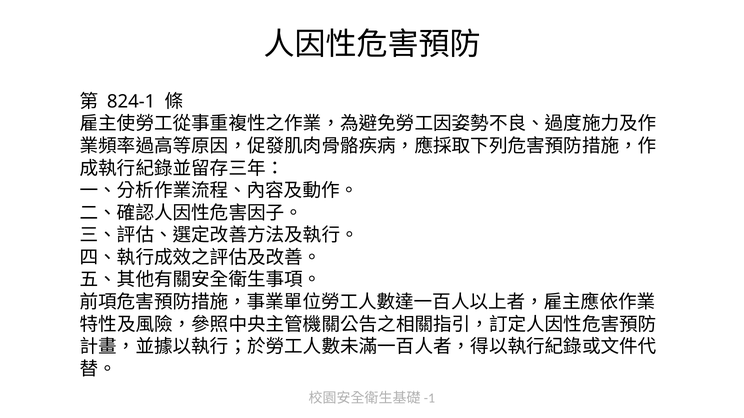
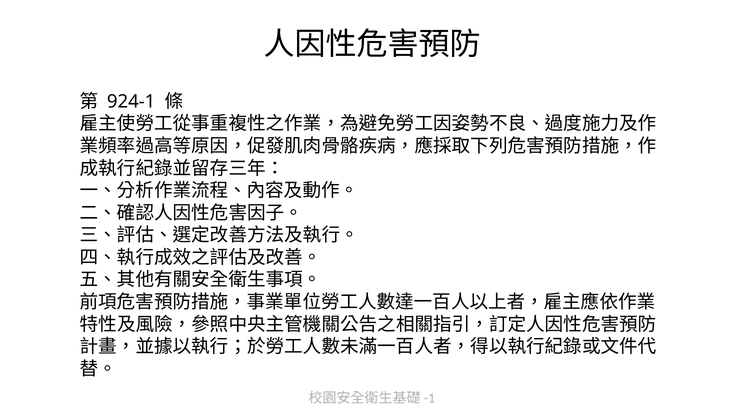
824-1: 824-1 -> 924-1
